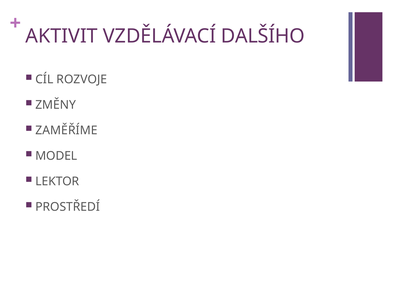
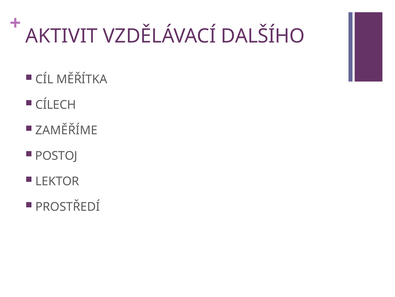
ROZVOJE: ROZVOJE -> MĚŘÍTKA
ZMĚNY: ZMĚNY -> CÍLECH
MODEL: MODEL -> POSTOJ
